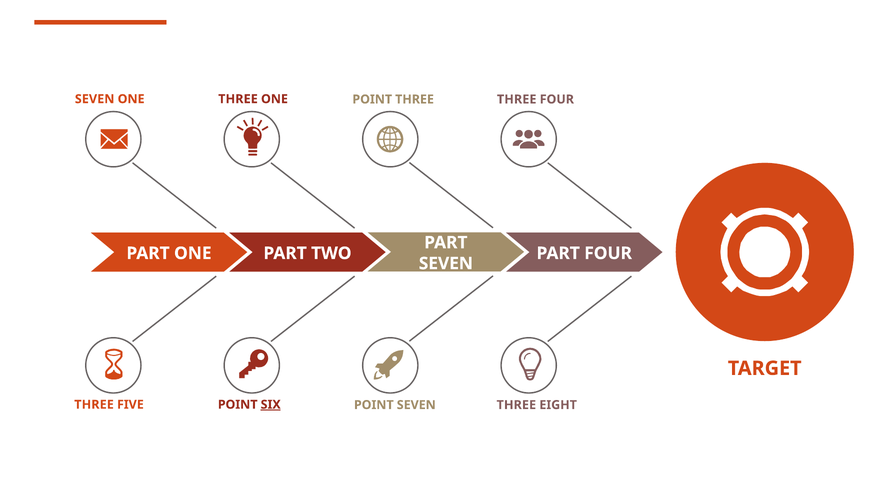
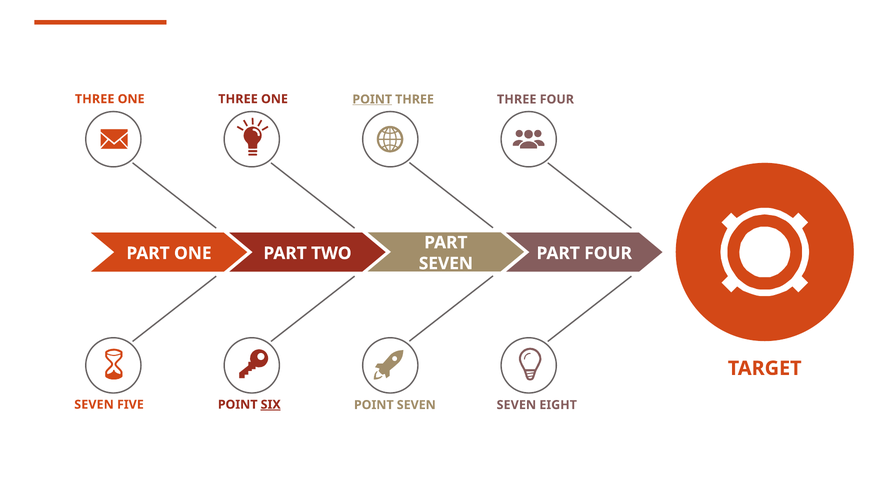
SEVEN at (95, 99): SEVEN -> THREE
POINT at (372, 99) underline: none -> present
THREE at (94, 404): THREE -> SEVEN
SEVEN THREE: THREE -> SEVEN
